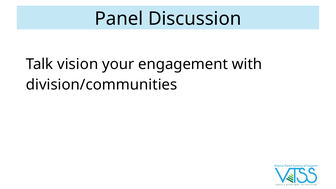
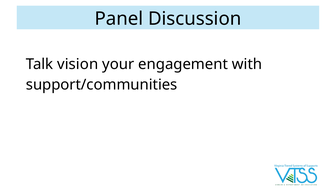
division/communities: division/communities -> support/communities
